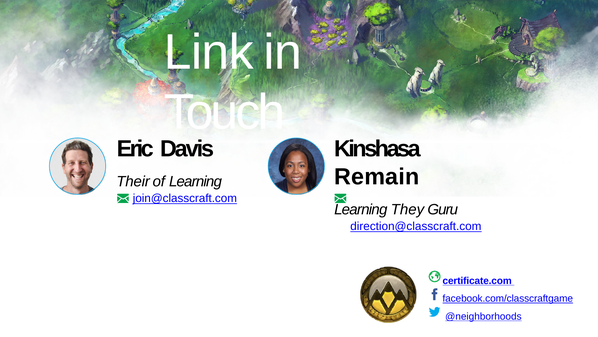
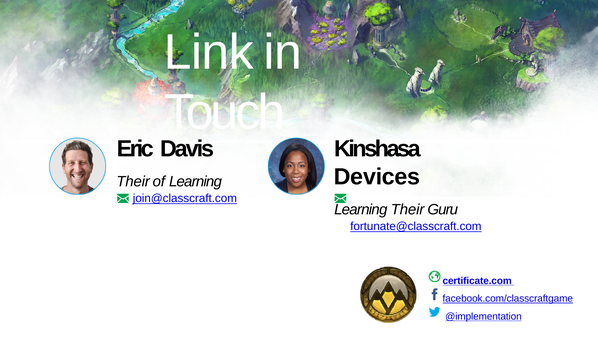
Remain: Remain -> Devices
Learning They: They -> Their
direction@classcraft.com: direction@classcraft.com -> fortunate@classcraft.com
@neighborhoods: @neighborhoods -> @implementation
